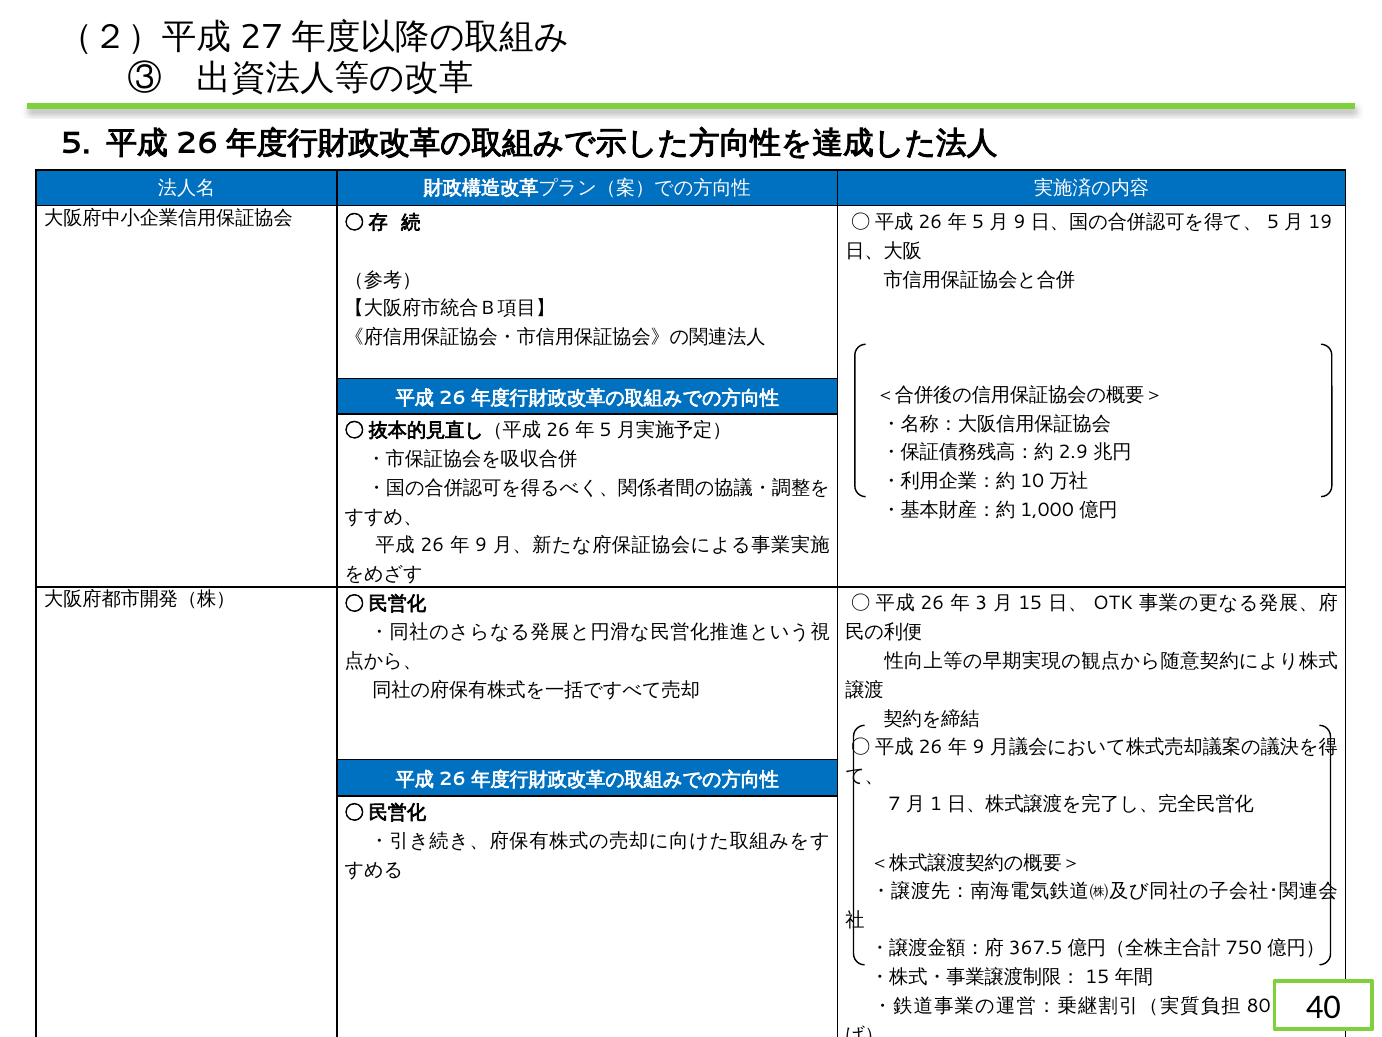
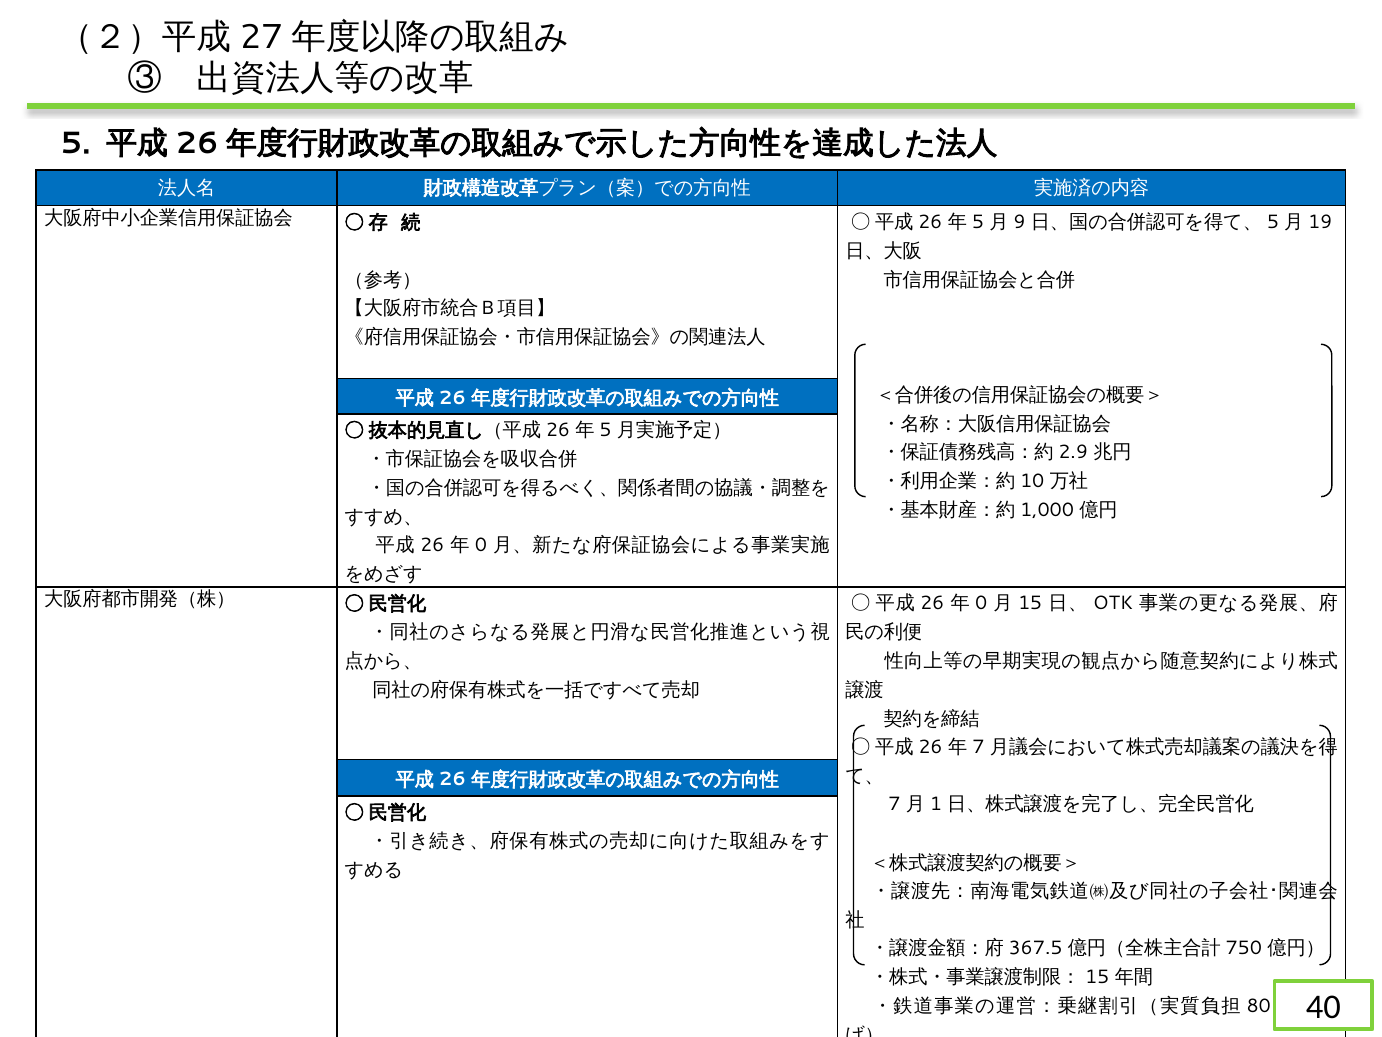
9 at (481, 545): 9 -> 0
3 at (981, 603): 3 -> 0
9 at (978, 747): 9 -> 7
